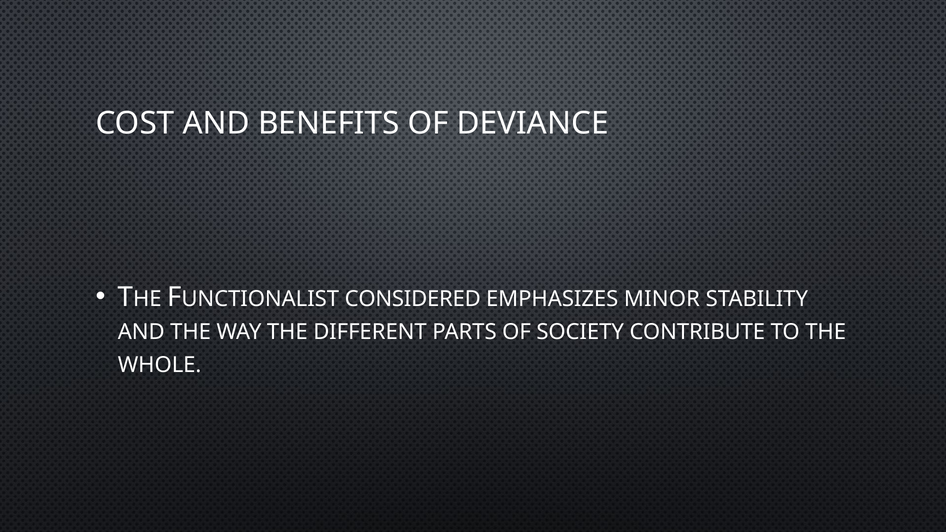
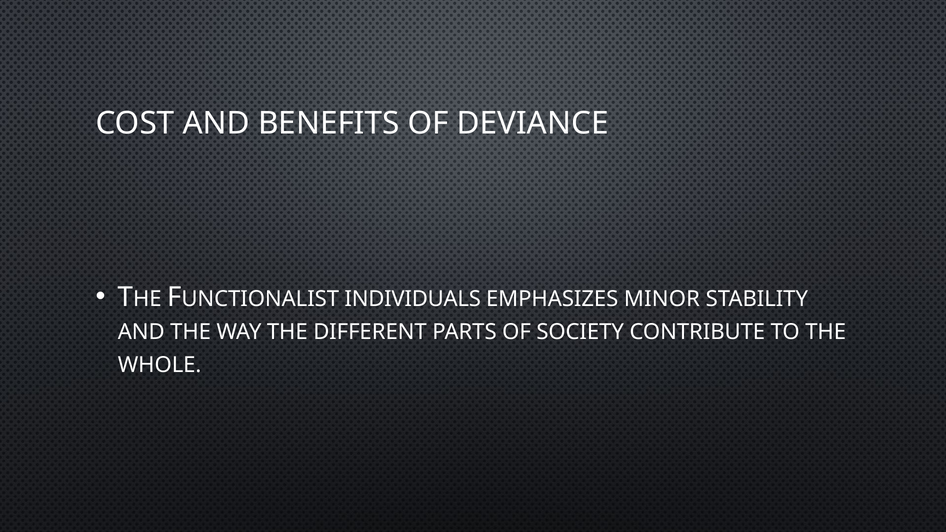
CONSIDERED: CONSIDERED -> INDIVIDUALS
